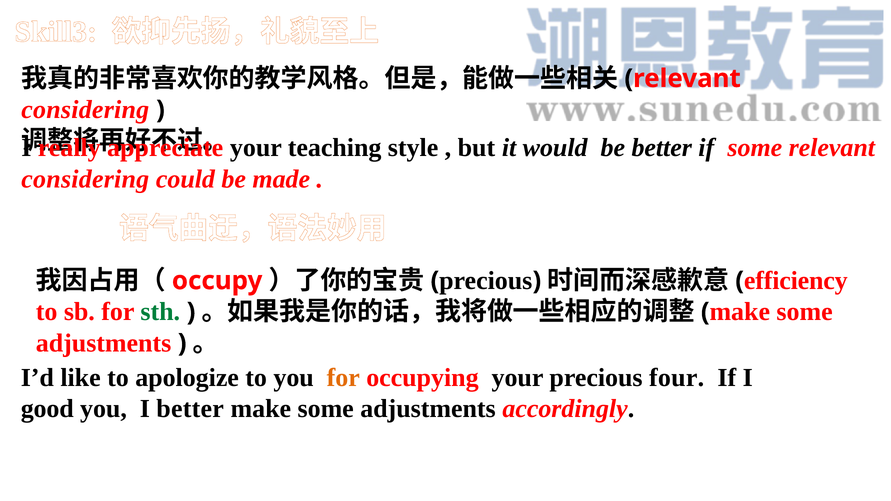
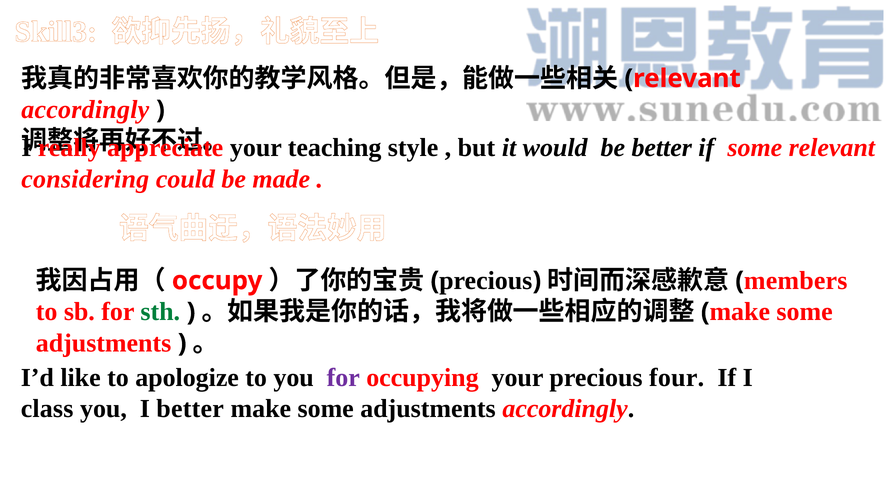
considering at (85, 110): considering -> accordingly
efficiency: efficiency -> members
for at (343, 378) colour: orange -> purple
good: good -> class
